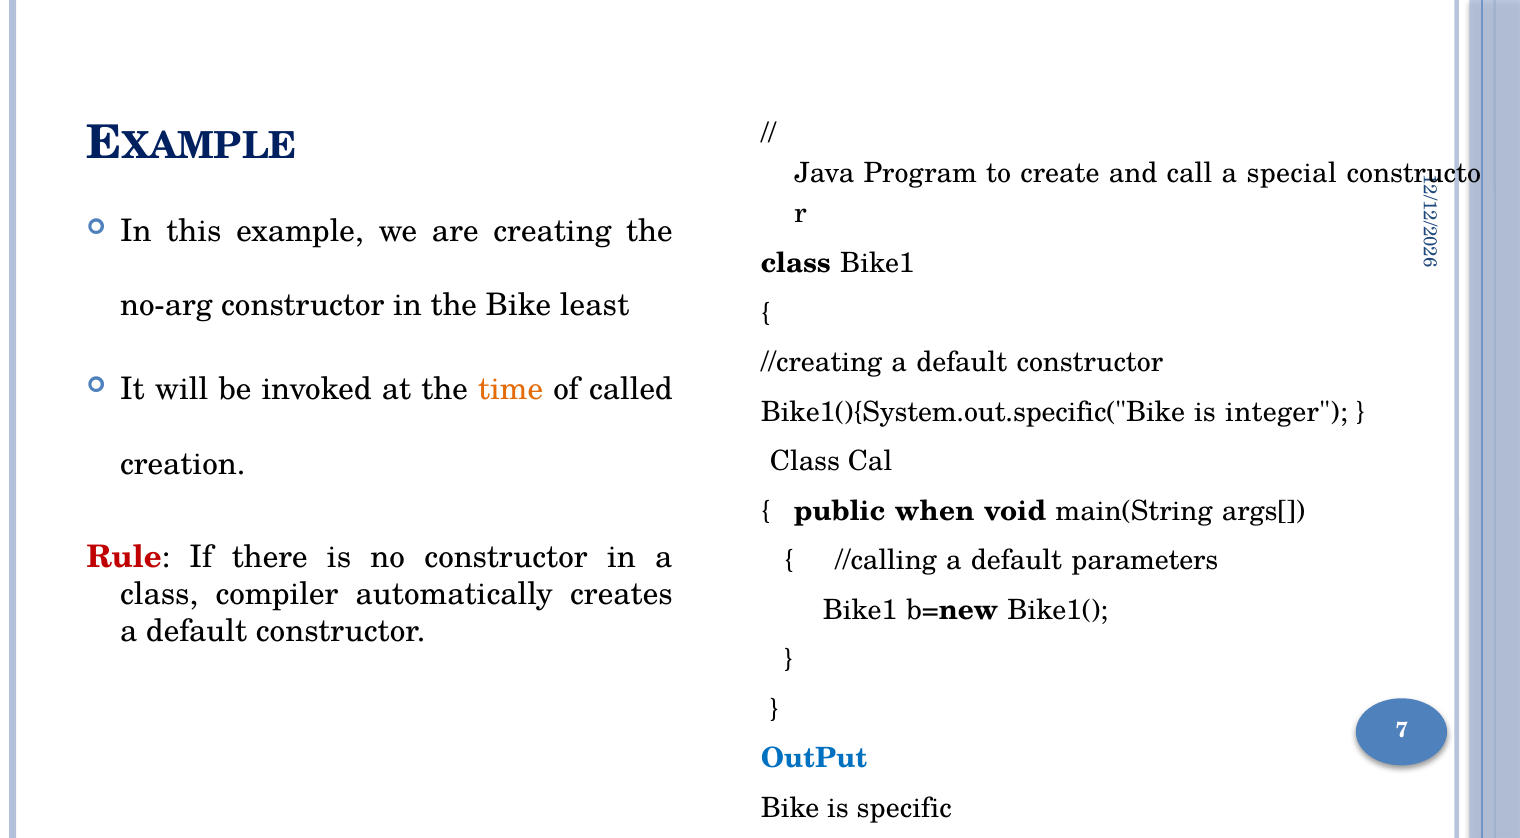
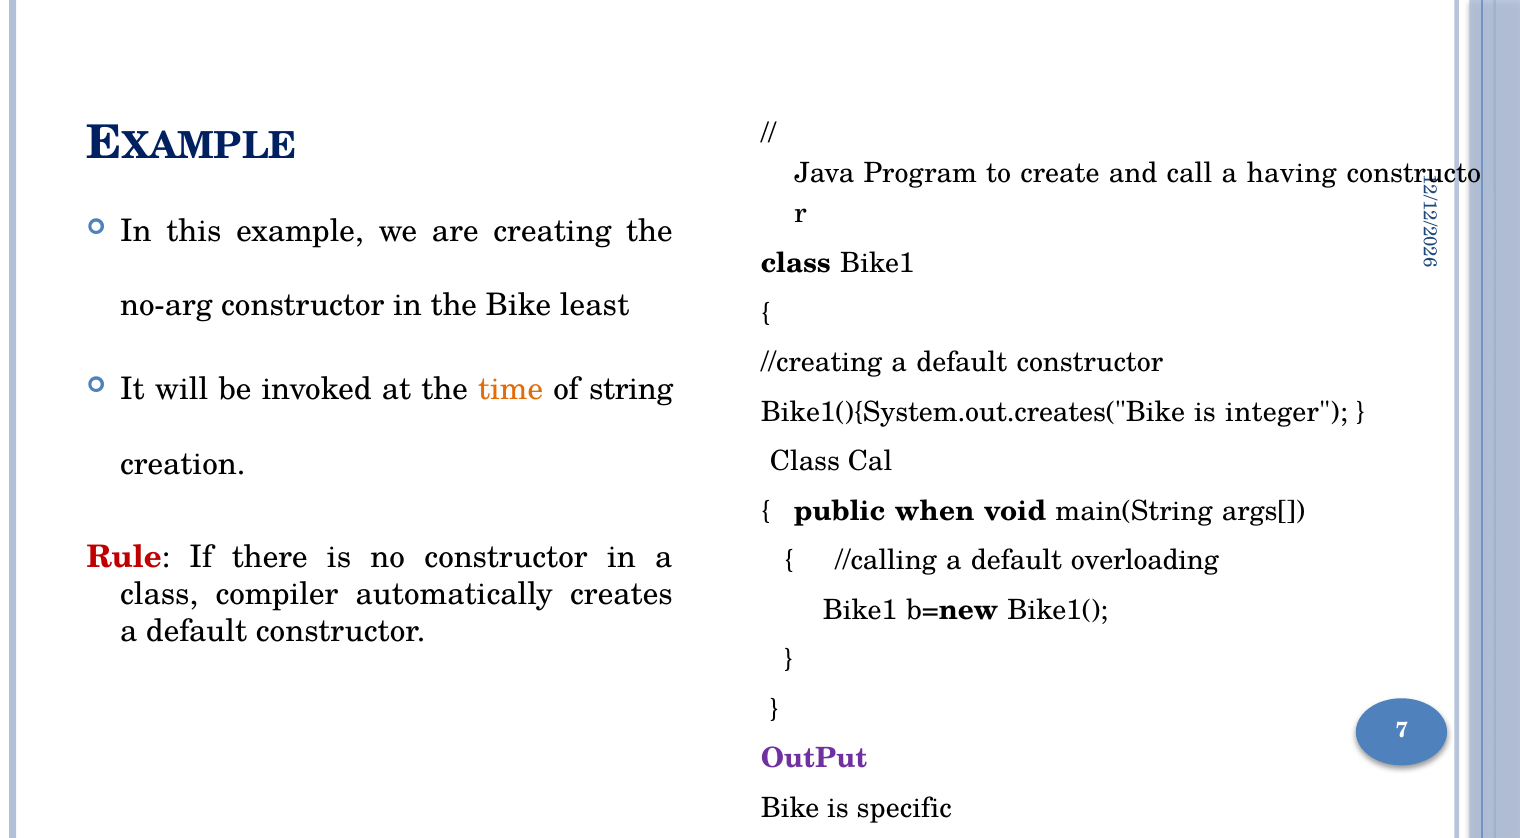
special: special -> having
called: called -> string
Bike1(){System.out.specific("Bike: Bike1(){System.out.specific("Bike -> Bike1(){System.out.creates("Bike
parameters: parameters -> overloading
OutPut colour: blue -> purple
